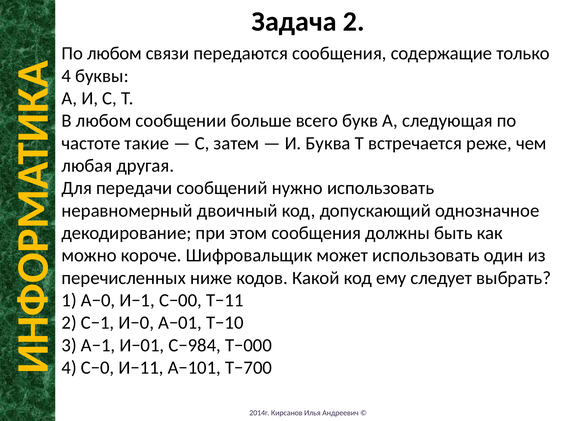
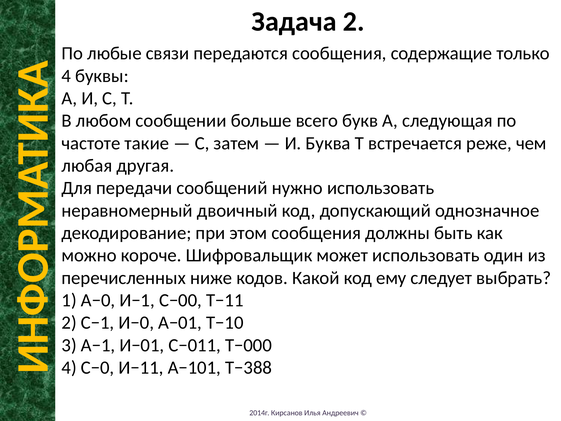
По любом: любом -> любые
С−984: С−984 -> С−011
Т−700: Т−700 -> Т−388
